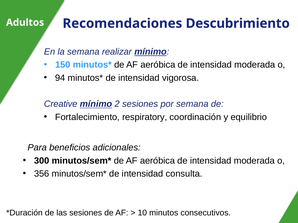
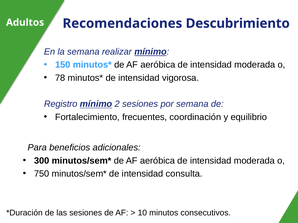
94: 94 -> 78
Creative: Creative -> Registro
respiratory: respiratory -> frecuentes
356: 356 -> 750
